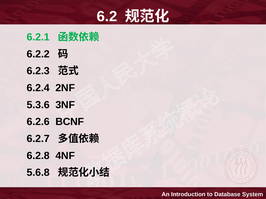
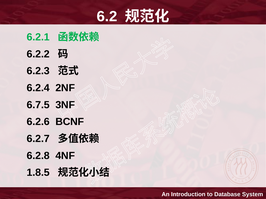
5.3.6: 5.3.6 -> 6.7.5
5.6.8: 5.6.8 -> 1.8.5
